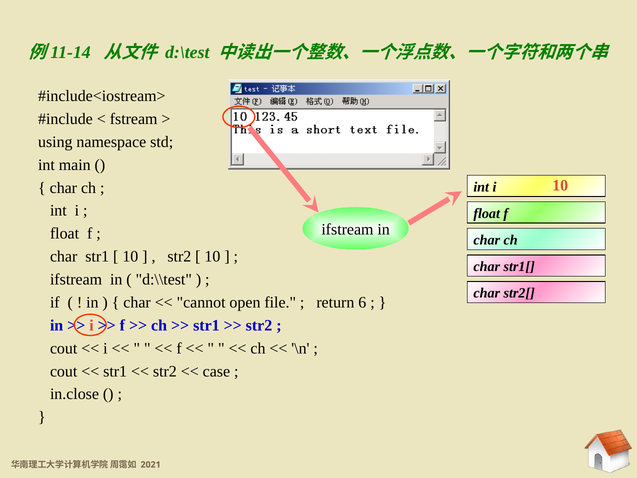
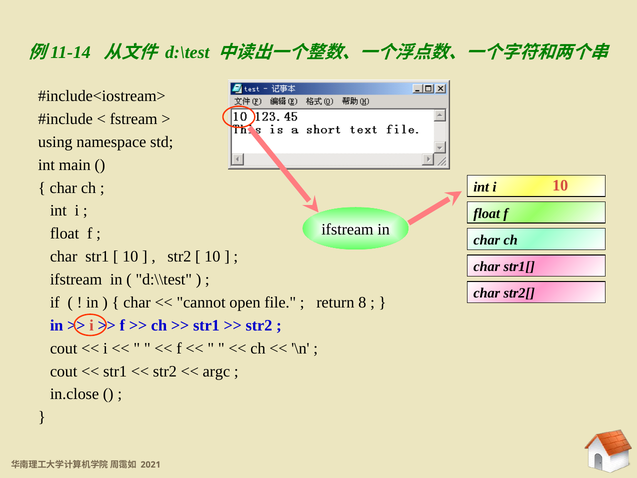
6: 6 -> 8
case: case -> argc
